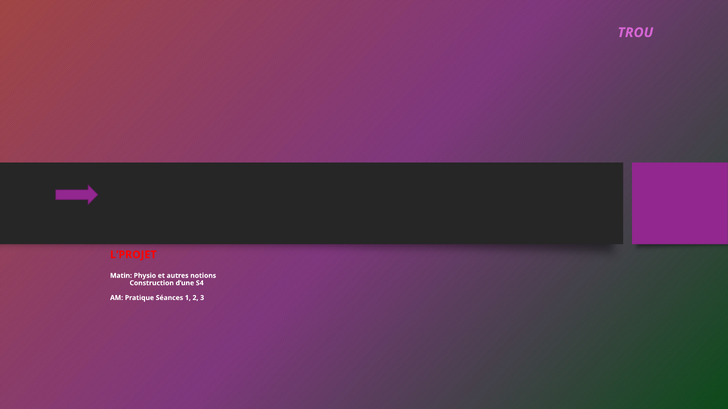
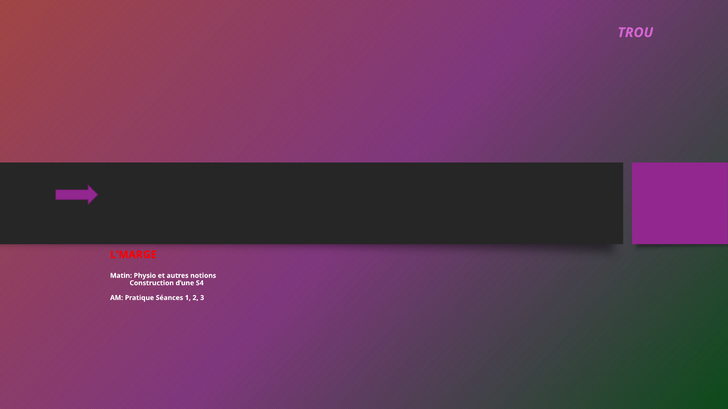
L’PROJET: L’PROJET -> L’MARGE
